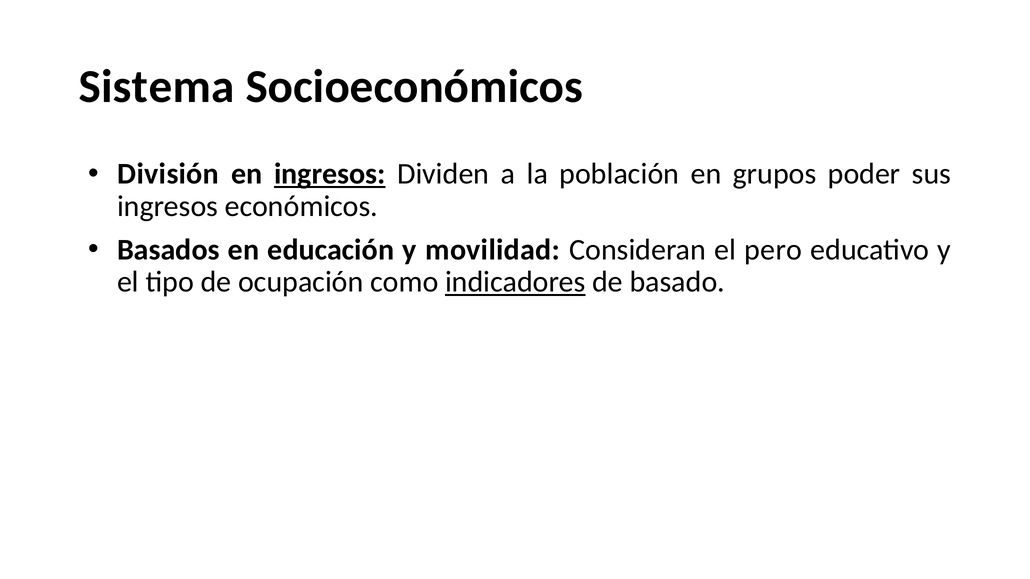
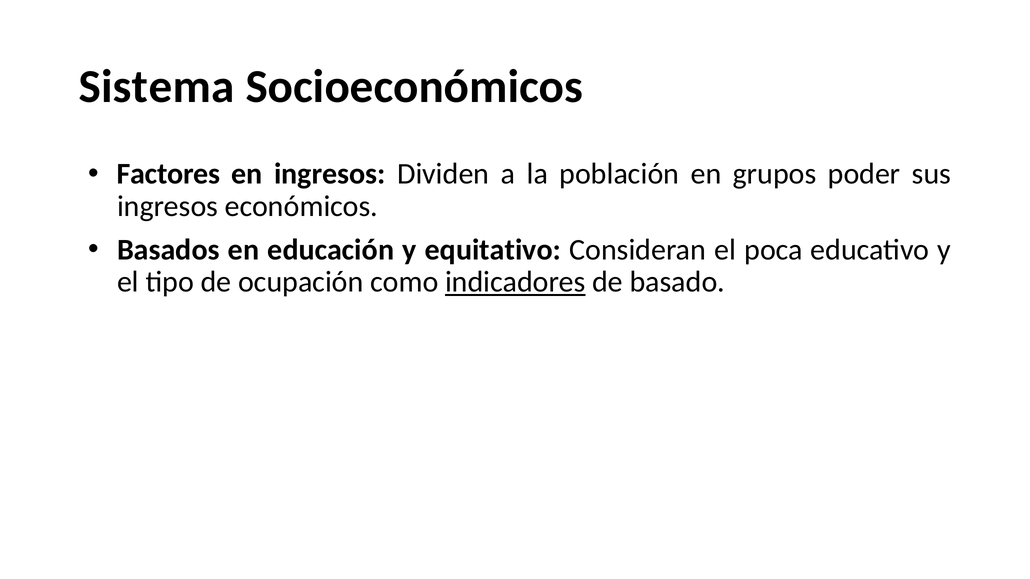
División: División -> Factores
ingresos at (330, 174) underline: present -> none
movilidad: movilidad -> equitativo
pero: pero -> poca
